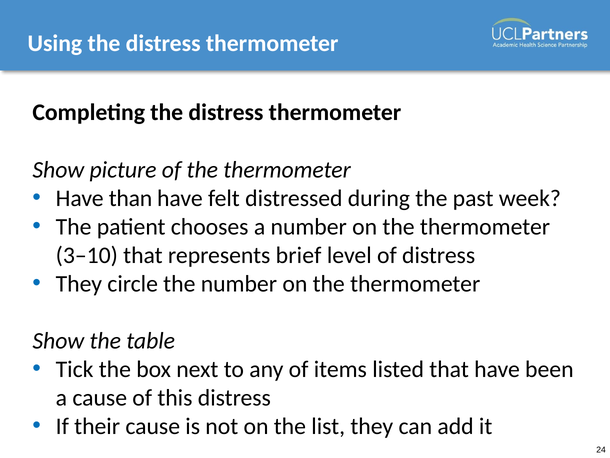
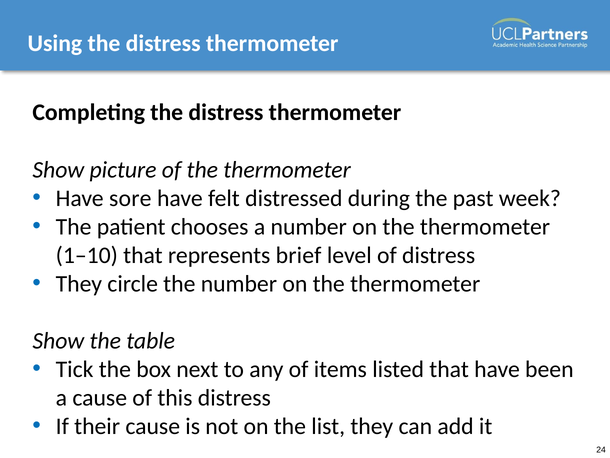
than: than -> sore
3–10: 3–10 -> 1–10
